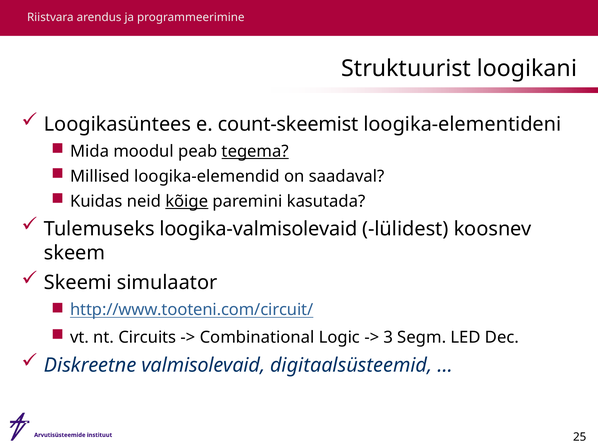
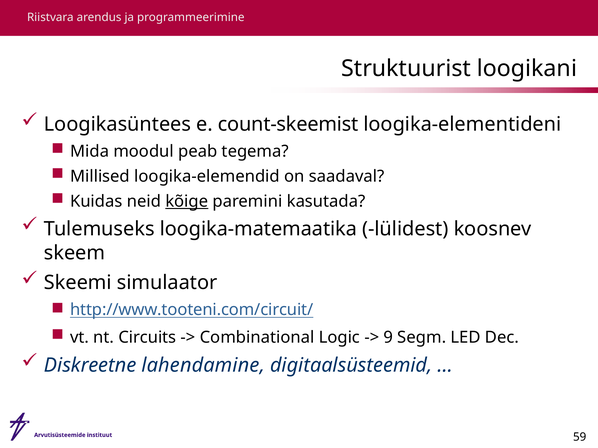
tegema underline: present -> none
loogika-valmisolevaid: loogika-valmisolevaid -> loogika-matemaatika
3: 3 -> 9
valmisolevaid: valmisolevaid -> lahendamine
25: 25 -> 59
